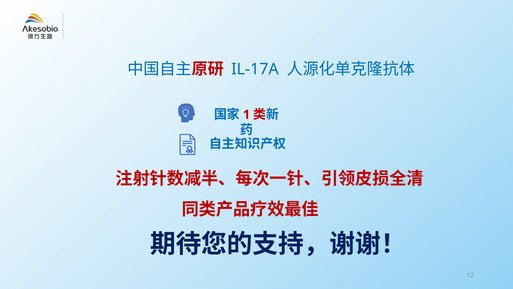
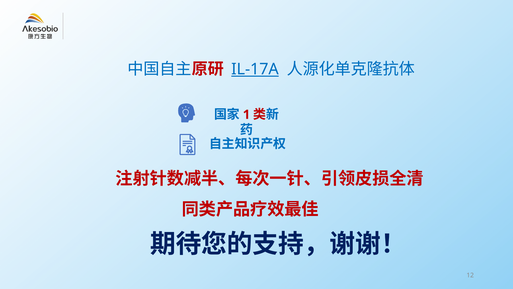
IL-17A underline: none -> present
